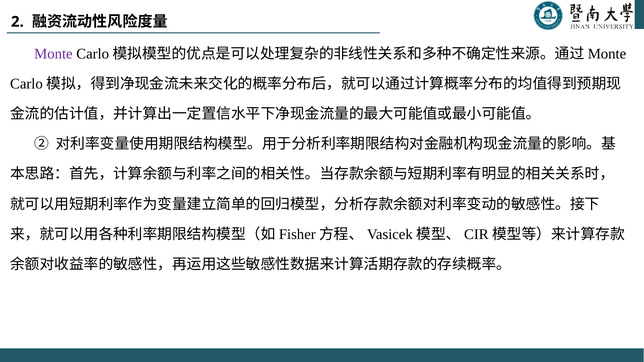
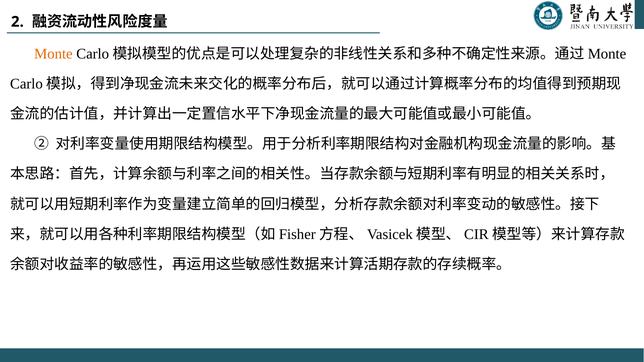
Monte colour: purple -> orange
